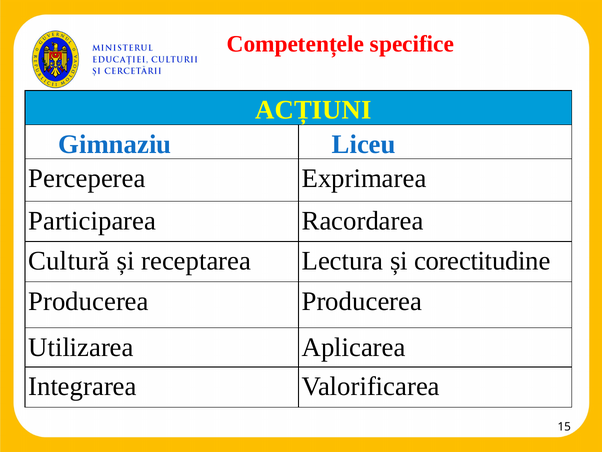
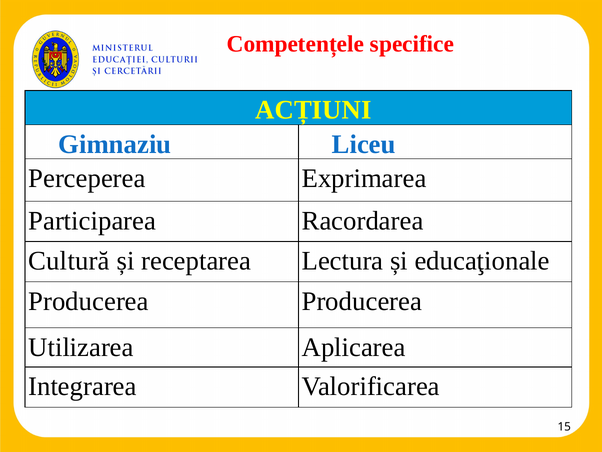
corectitudine: corectitudine -> educaţionale
